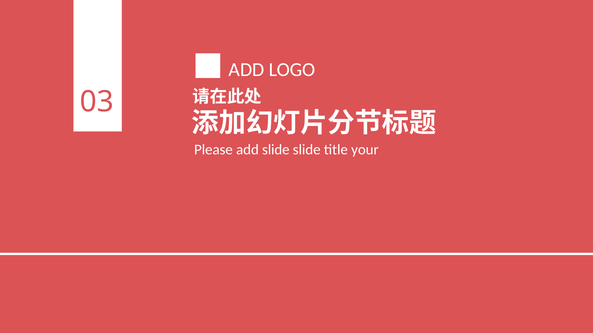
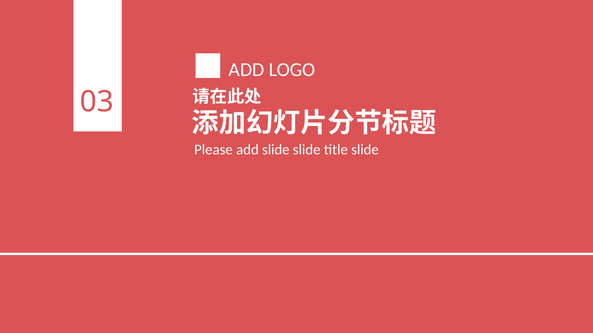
title your: your -> slide
